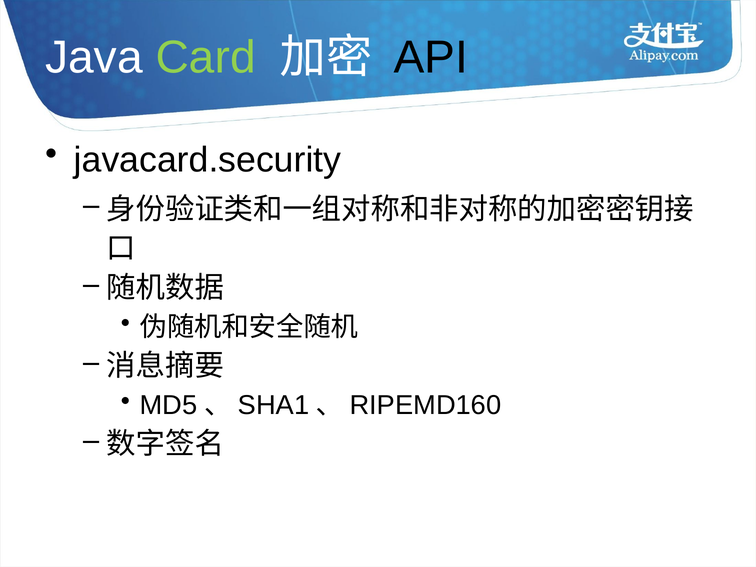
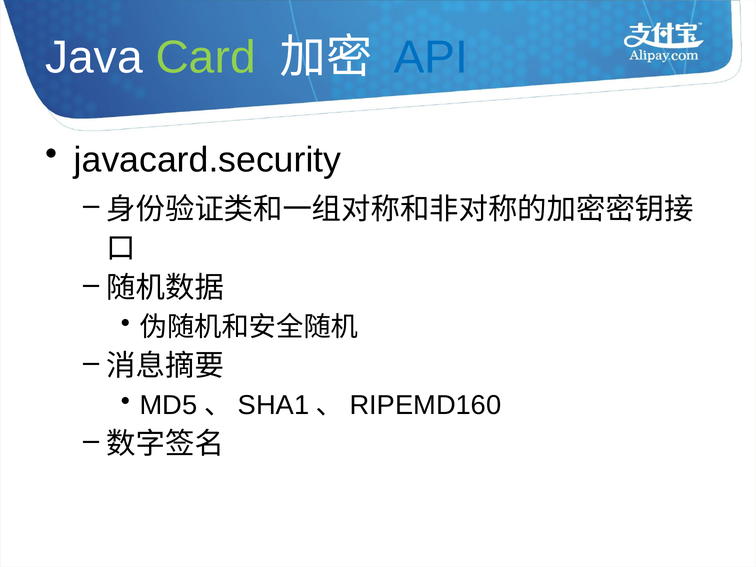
API colour: black -> blue
